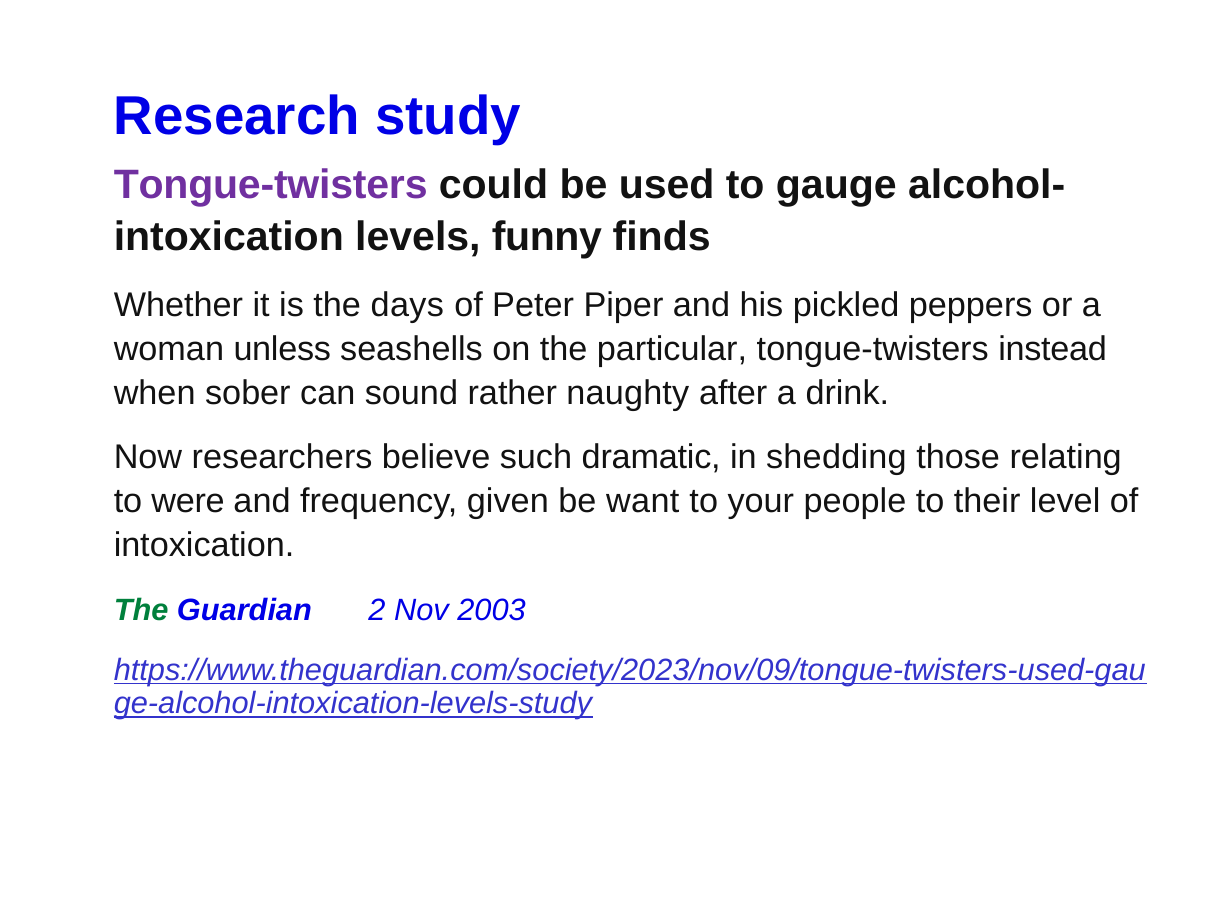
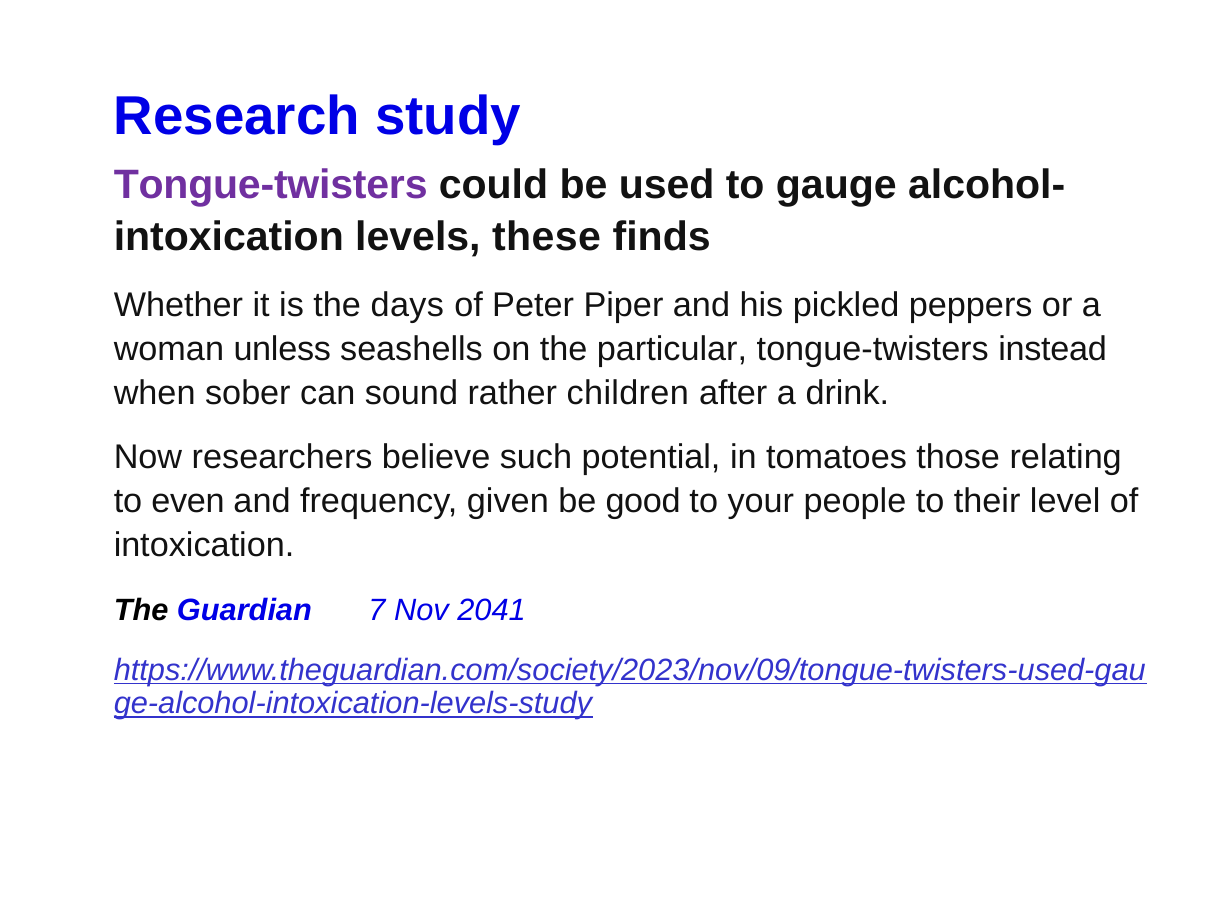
funny: funny -> these
naughty: naughty -> children
dramatic: dramatic -> potential
shedding: shedding -> tomatoes
were: were -> even
want: want -> good
The at (141, 611) colour: green -> black
2: 2 -> 7
2003: 2003 -> 2041
